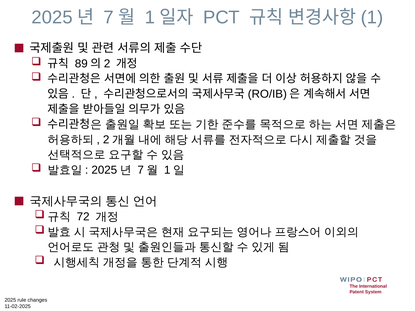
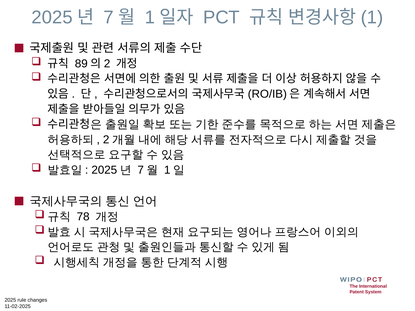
72: 72 -> 78
